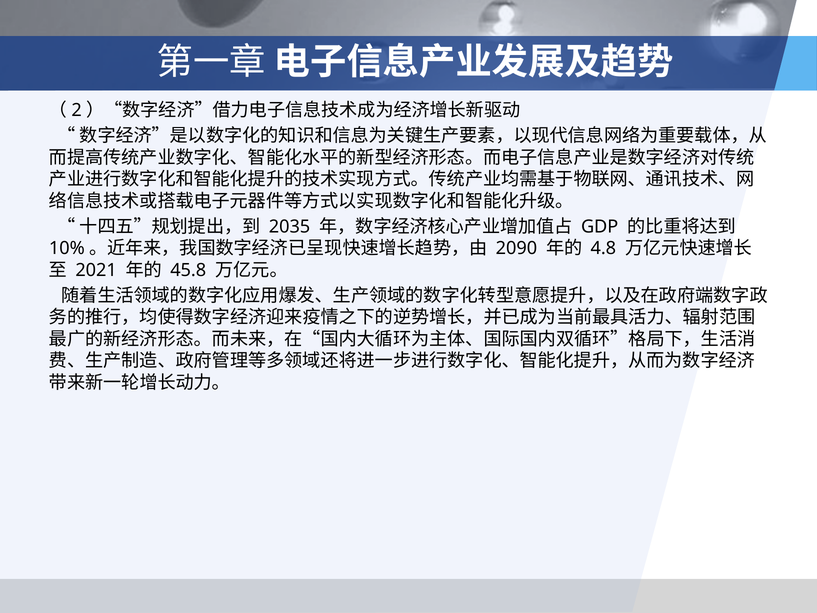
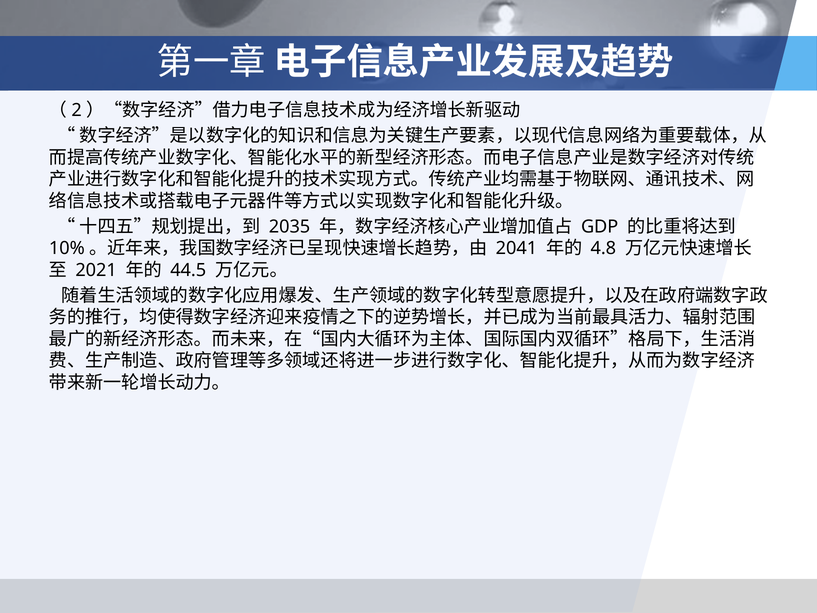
2090: 2090 -> 2041
45.8: 45.8 -> 44.5
